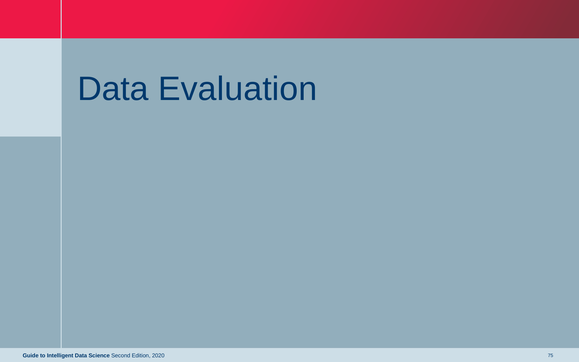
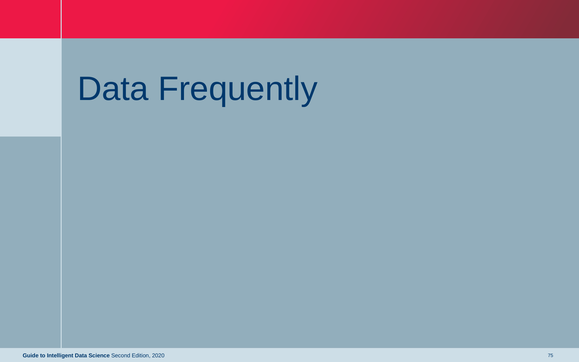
Evaluation: Evaluation -> Frequently
